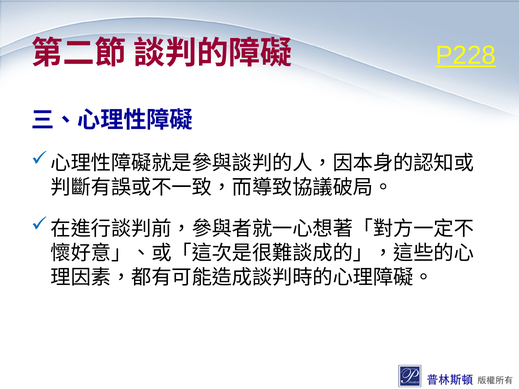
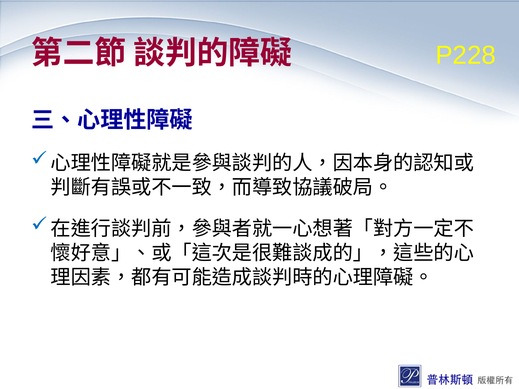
P228 underline: present -> none
